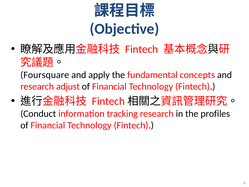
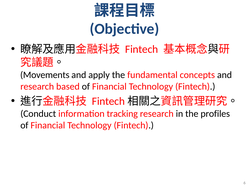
Foursquare: Foursquare -> Movements
adjust: adjust -> based
